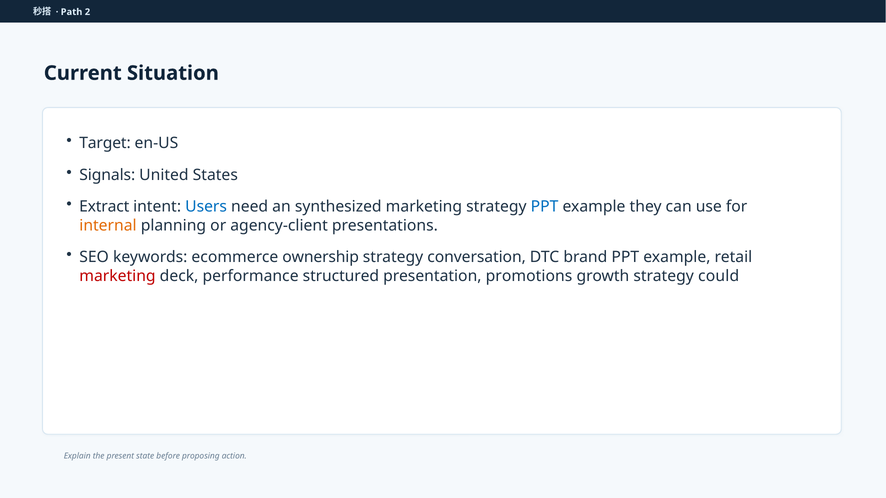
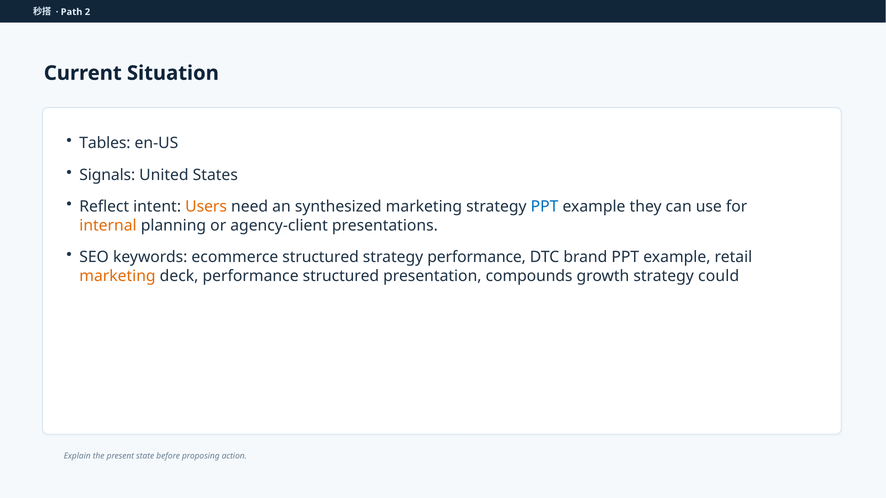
Target: Target -> Tables
Extract: Extract -> Reflect
Users colour: blue -> orange
ecommerce ownership: ownership -> structured
strategy conversation: conversation -> performance
marketing at (117, 276) colour: red -> orange
promotions: promotions -> compounds
